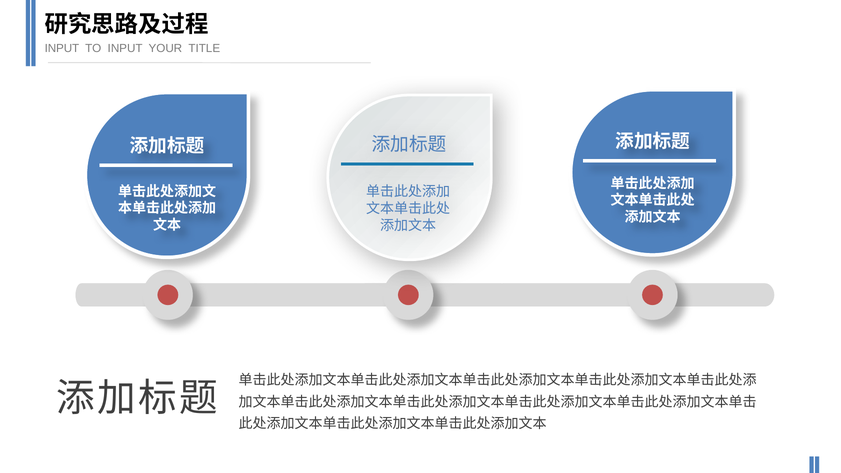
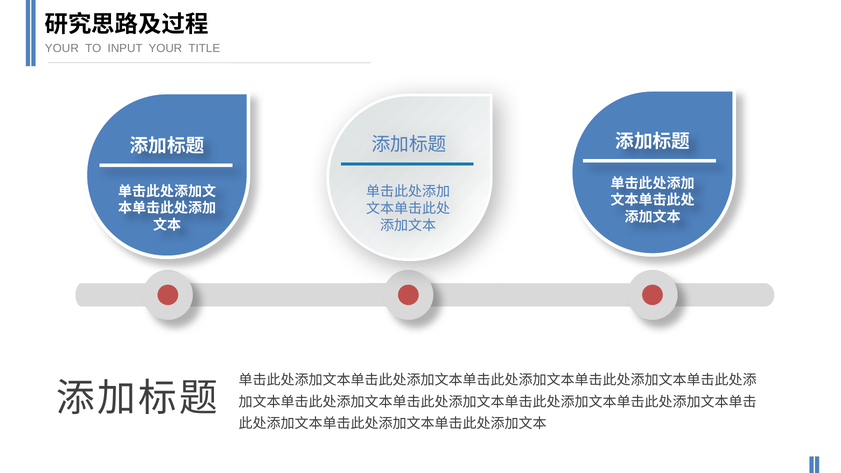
INPUT at (62, 48): INPUT -> YOUR
